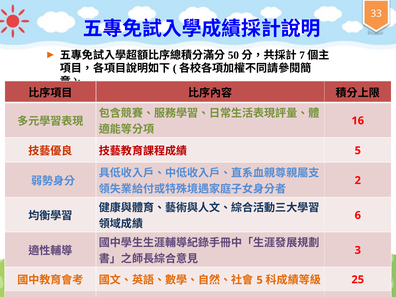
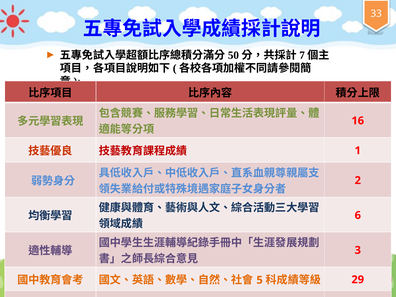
5 at (358, 151): 5 -> 1
25: 25 -> 29
